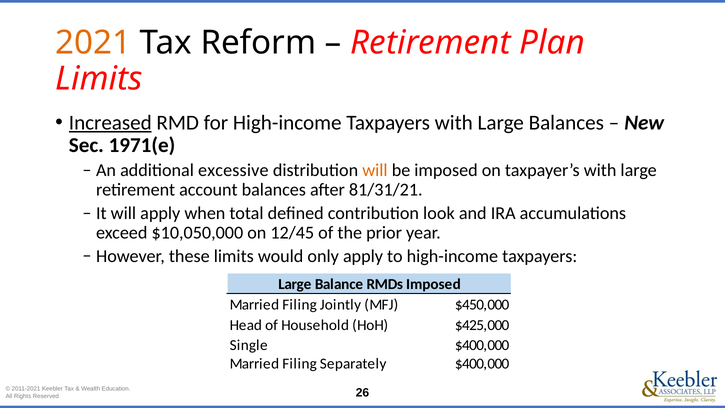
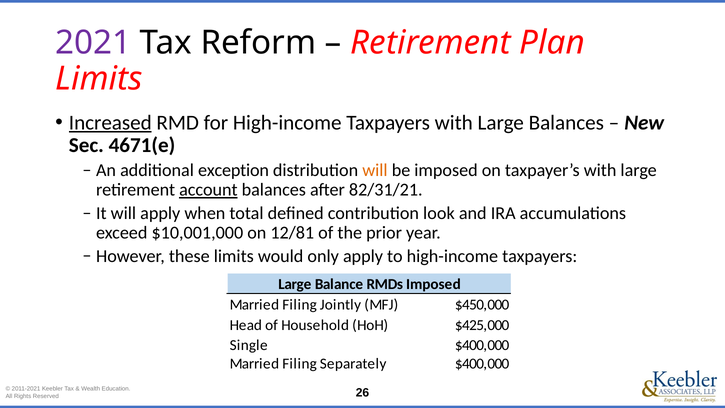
2021 colour: orange -> purple
1971(e: 1971(e -> 4671(e
excessive: excessive -> exception
account underline: none -> present
81/31/21: 81/31/21 -> 82/31/21
$10,050,000: $10,050,000 -> $10,001,000
12/45: 12/45 -> 12/81
